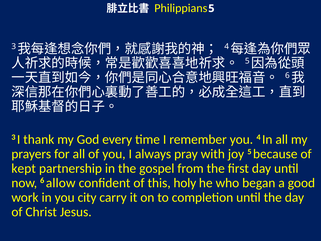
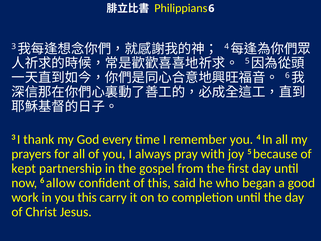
Philippians 5: 5 -> 6
holy: holy -> said
you city: city -> this
